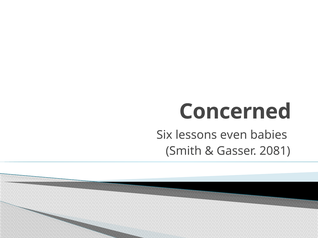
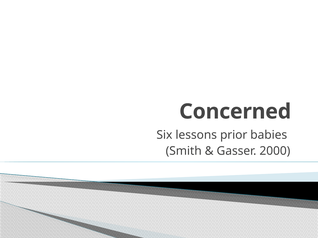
even: even -> prior
2081: 2081 -> 2000
